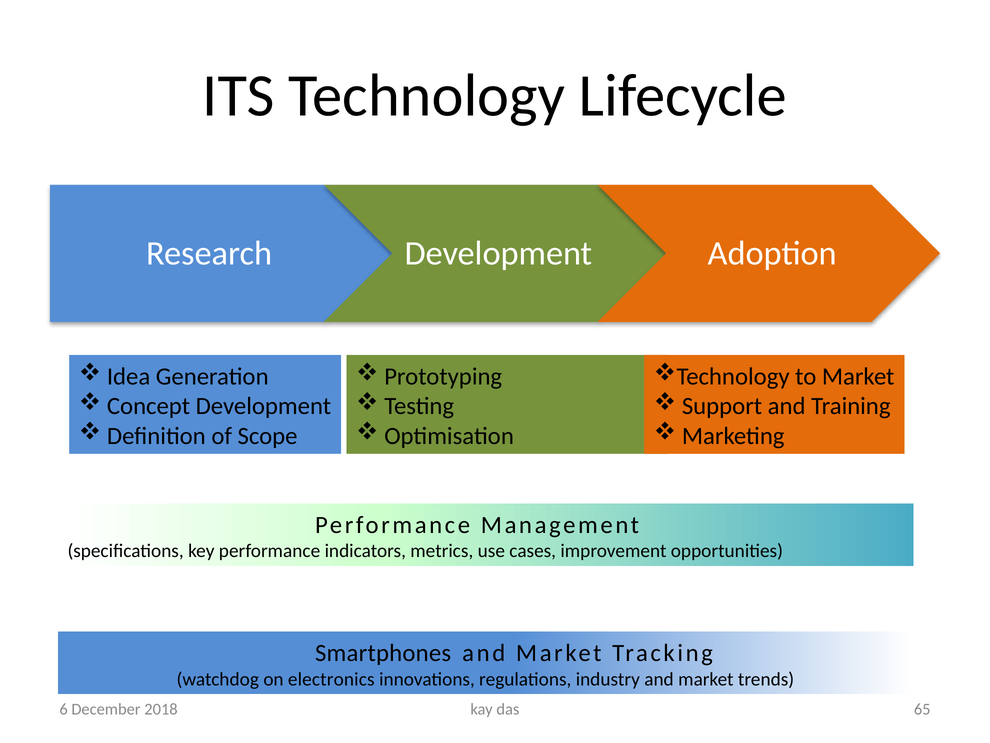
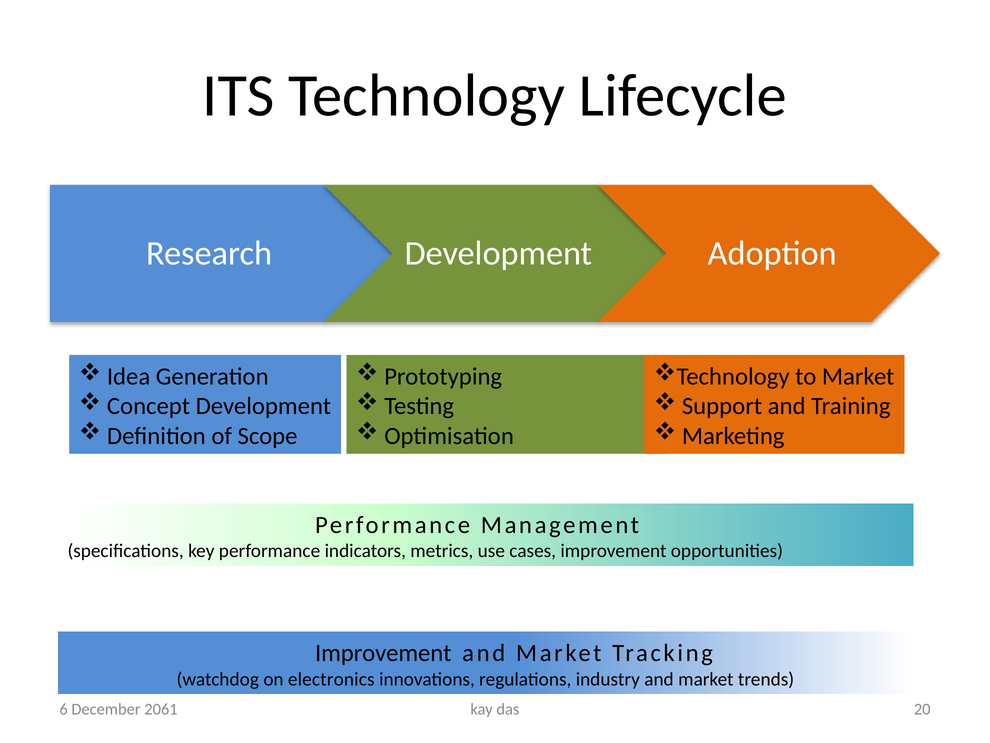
Smartphones at (383, 653): Smartphones -> Improvement
65: 65 -> 20
2018: 2018 -> 2061
